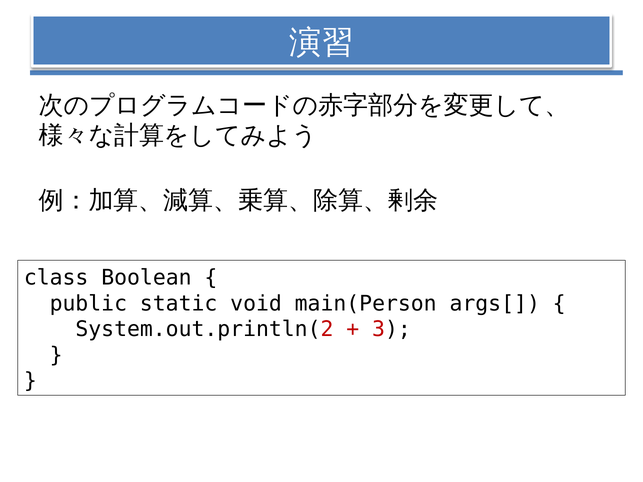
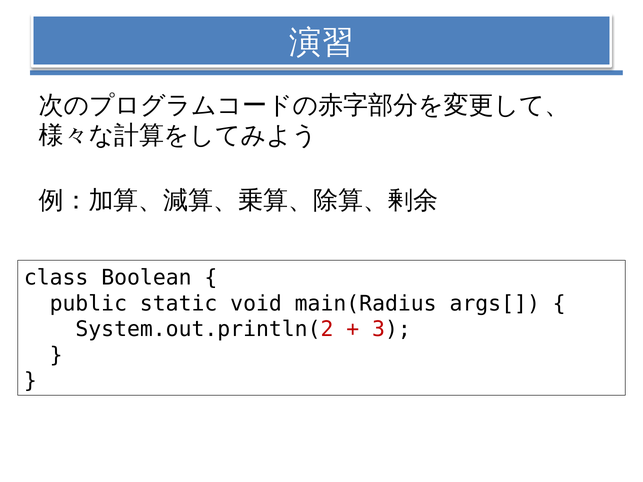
main(Person: main(Person -> main(Radius
